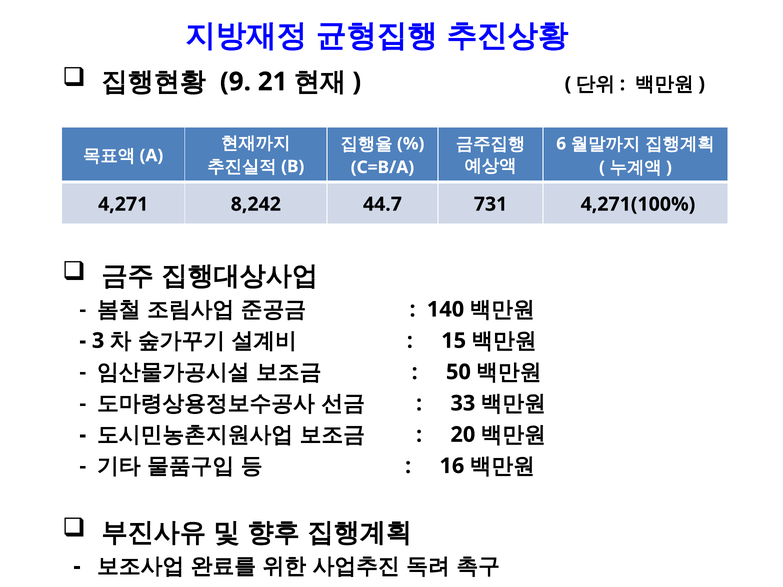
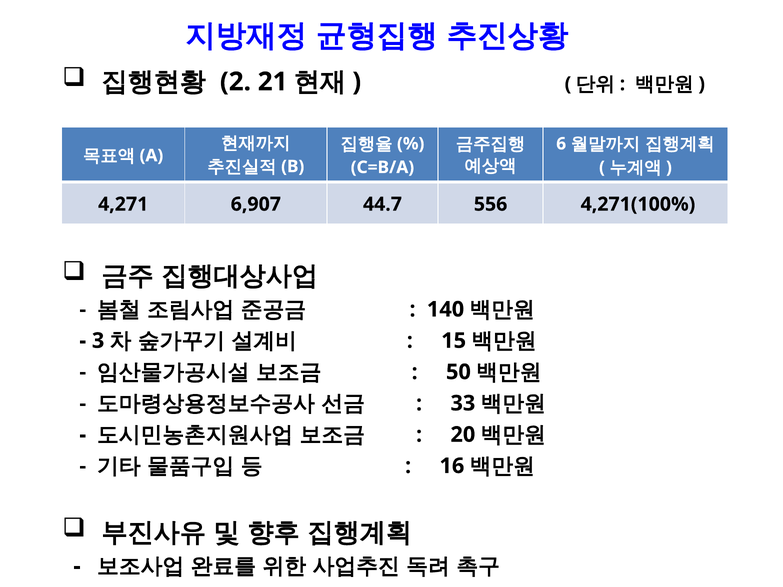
9: 9 -> 2
8,242: 8,242 -> 6,907
731: 731 -> 556
